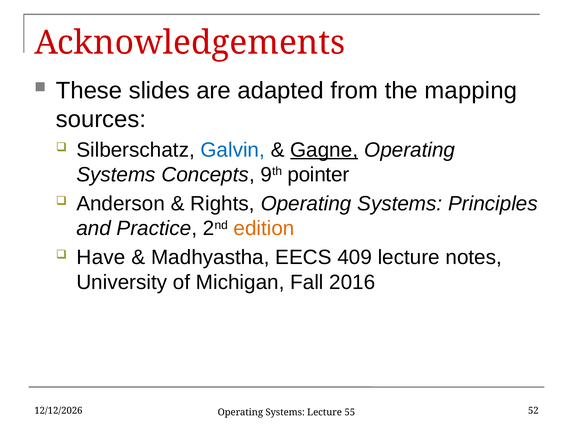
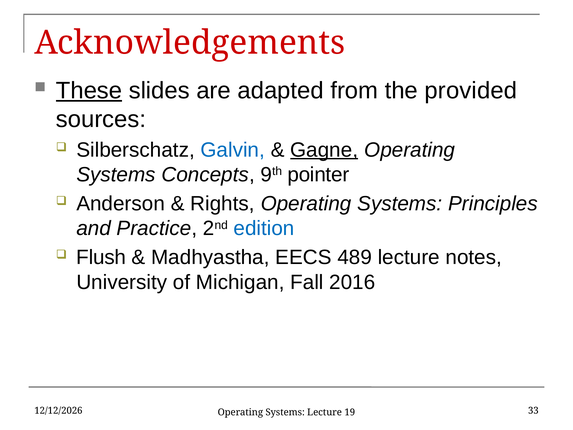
These underline: none -> present
mapping: mapping -> provided
edition colour: orange -> blue
Have: Have -> Flush
409: 409 -> 489
52: 52 -> 33
55: 55 -> 19
